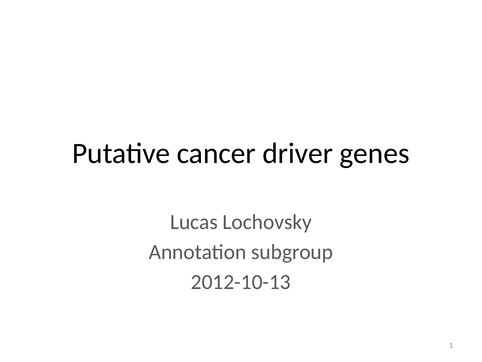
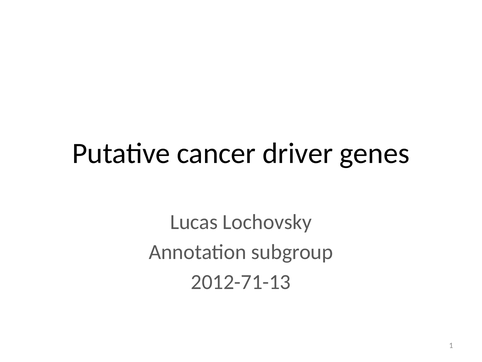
2012-10-13: 2012-10-13 -> 2012-71-13
